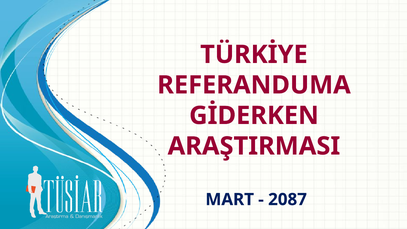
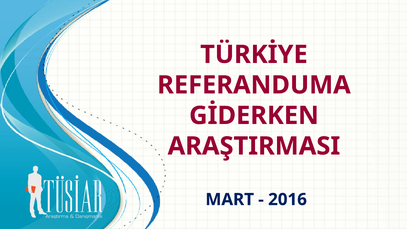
2087: 2087 -> 2016
